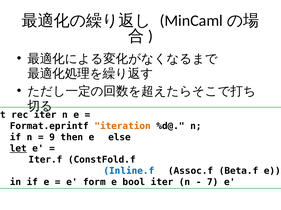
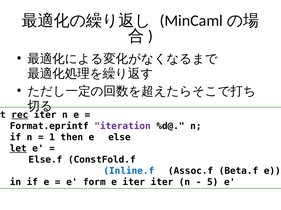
rec underline: none -> present
iteration colour: orange -> purple
9: 9 -> 1
Iter.f: Iter.f -> Else.f
e bool: bool -> iter
7: 7 -> 5
